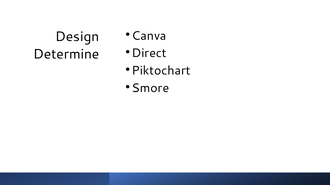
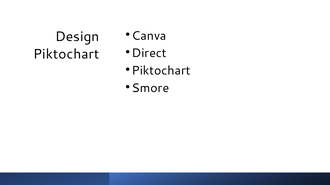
Determine at (66, 54): Determine -> Piktochart
